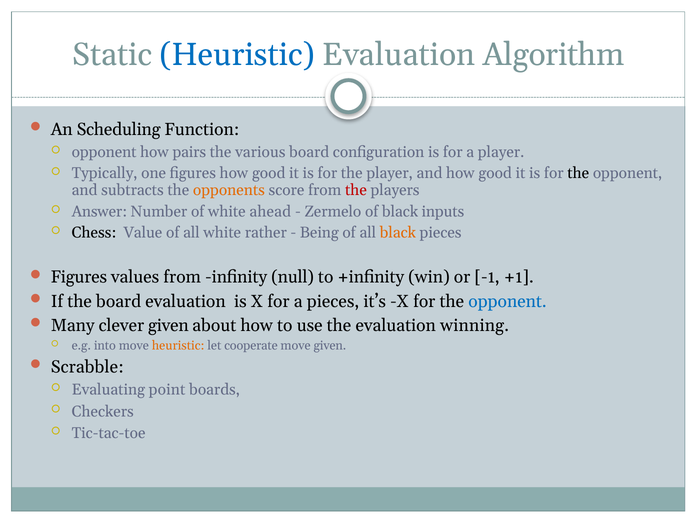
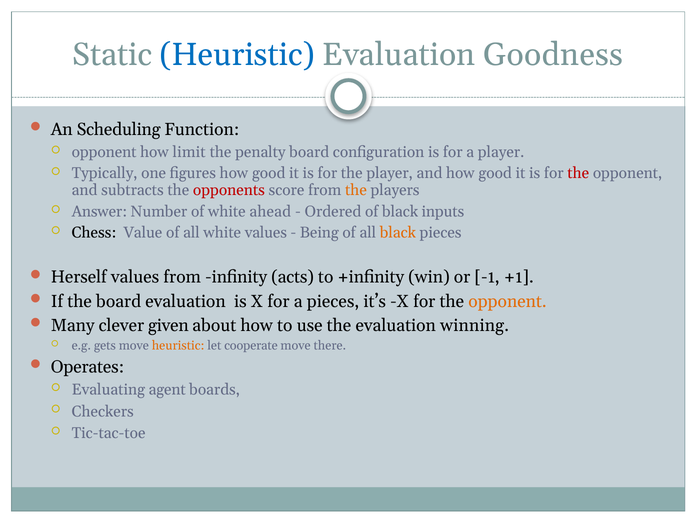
Algorithm: Algorithm -> Goodness
pairs: pairs -> limit
various: various -> penalty
the at (578, 173) colour: black -> red
opponents colour: orange -> red
the at (356, 190) colour: red -> orange
Zermelo: Zermelo -> Ordered
white rather: rather -> values
Figures at (79, 277): Figures -> Herself
null: null -> acts
opponent at (507, 301) colour: blue -> orange
into: into -> gets
move given: given -> there
Scrabble: Scrabble -> Operates
point: point -> agent
